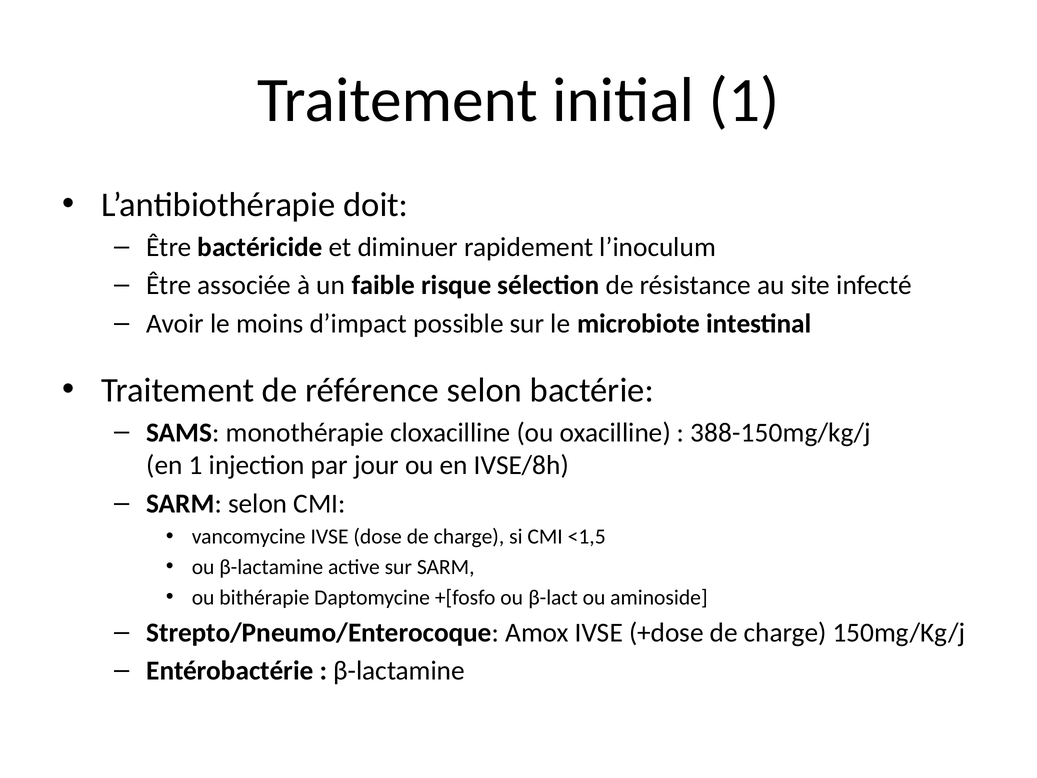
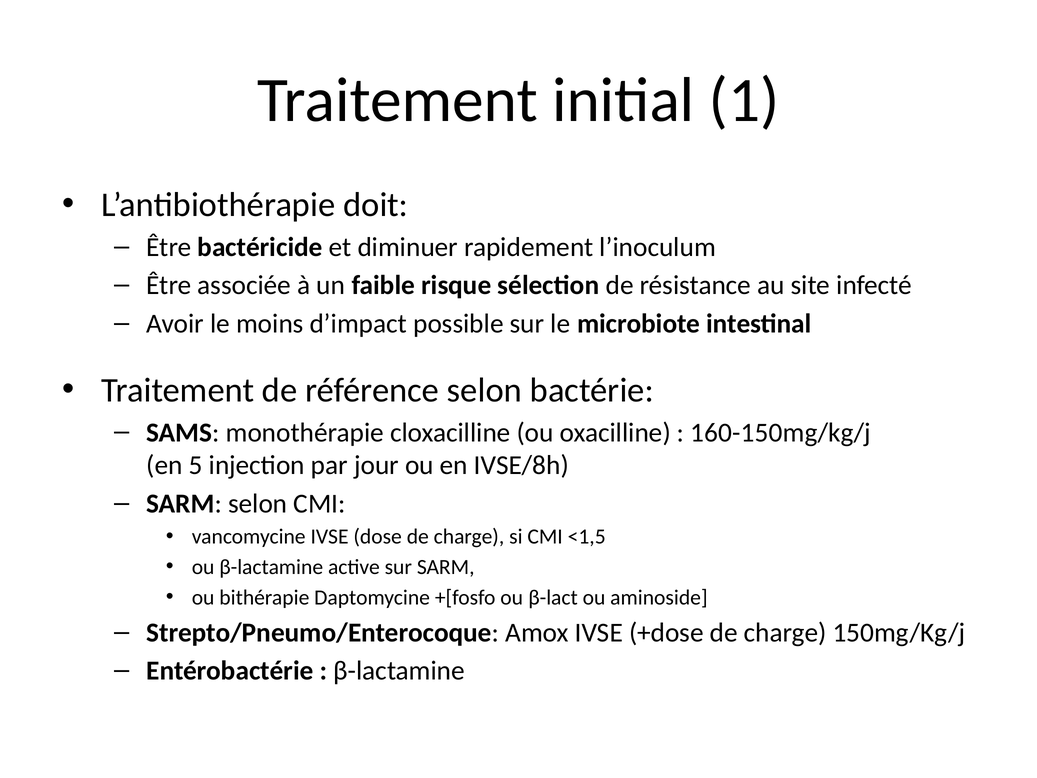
388-150mg/kg/j: 388-150mg/kg/j -> 160-150mg/kg/j
en 1: 1 -> 5
